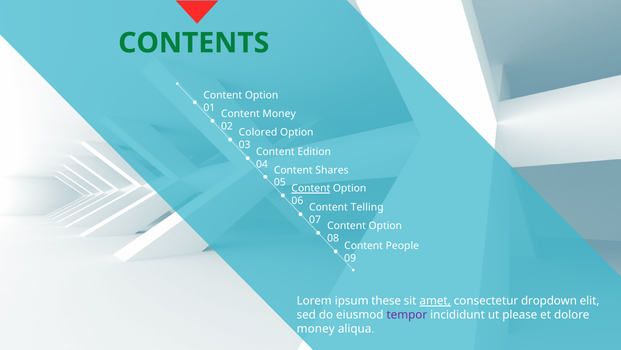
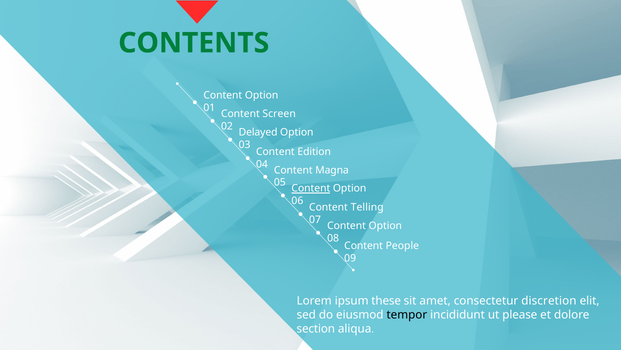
Content Money: Money -> Screen
Colored: Colored -> Delayed
Shares: Shares -> Magna
amet underline: present -> none
dropdown: dropdown -> discretion
tempor colour: purple -> black
money at (316, 328): money -> section
